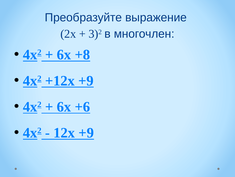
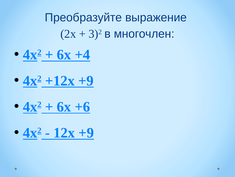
+8: +8 -> +4
